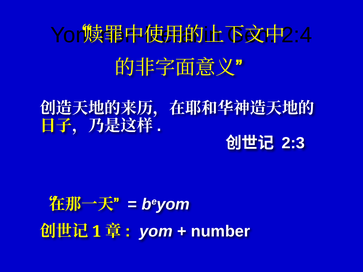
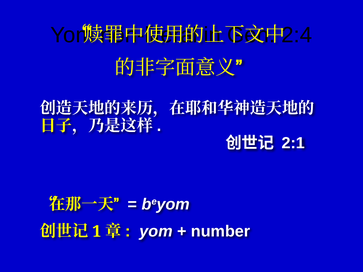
2:3: 2:3 -> 2:1
